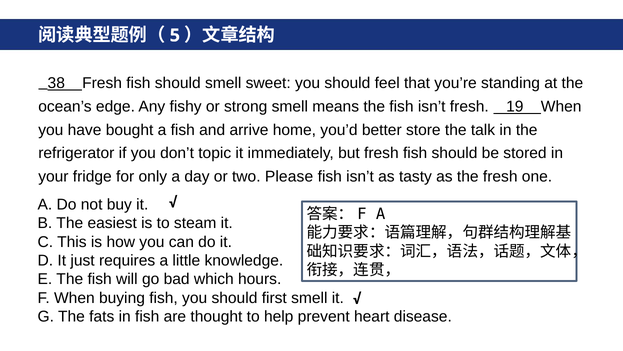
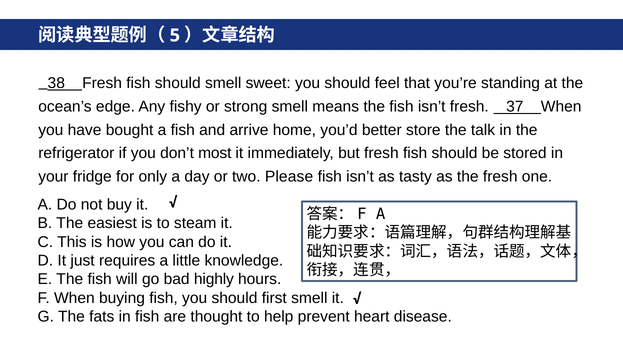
19: 19 -> 37
topic: topic -> most
which: which -> highly
